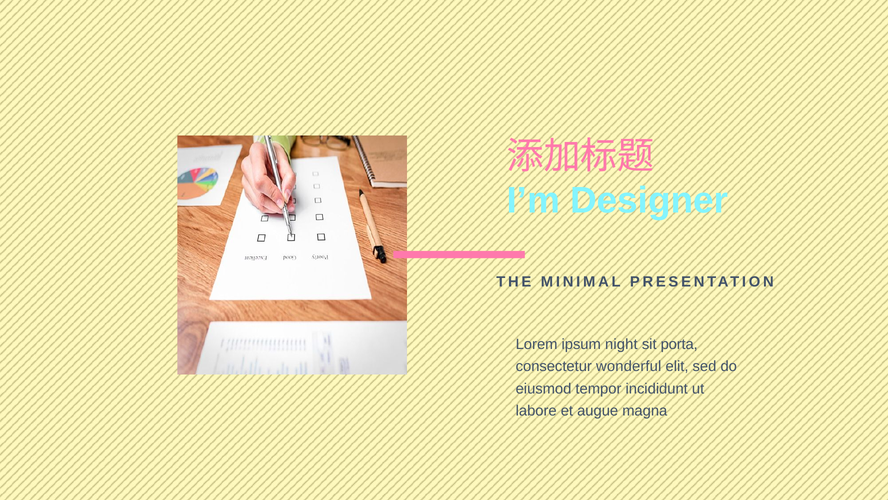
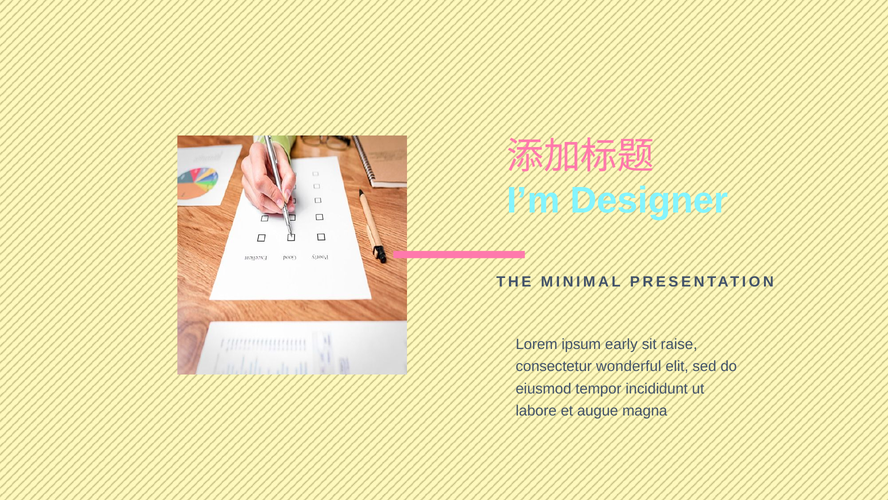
night: night -> early
porta: porta -> raise
